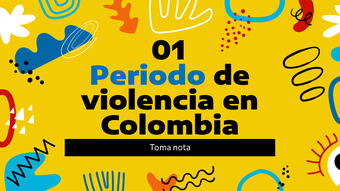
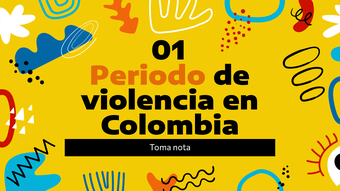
Periodo colour: blue -> orange
